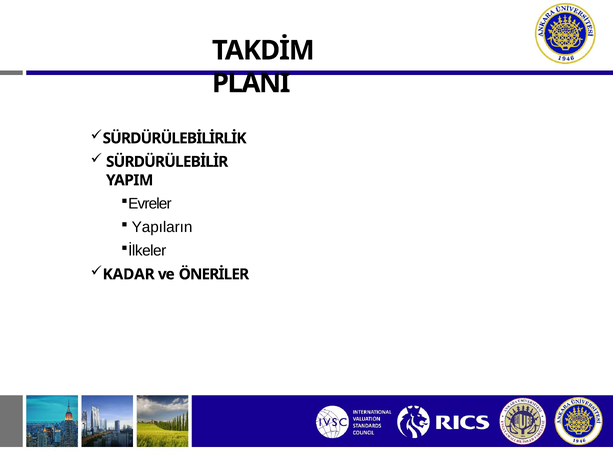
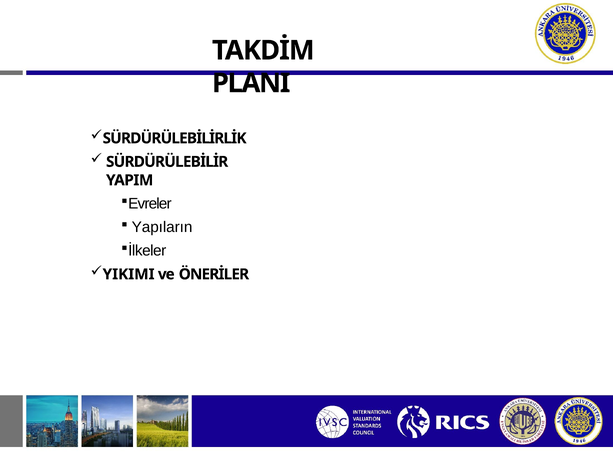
KADAR: KADAR -> YIKIMI
